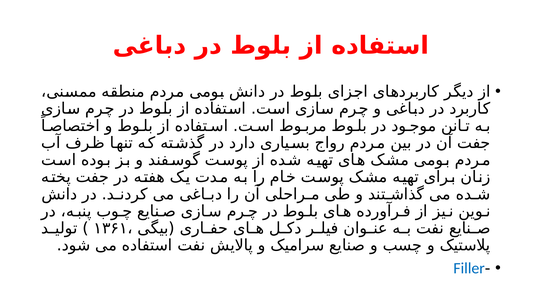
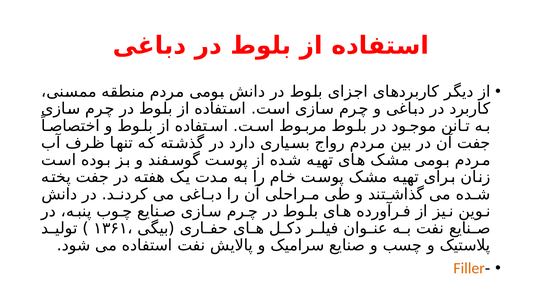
Filler colour: blue -> orange
